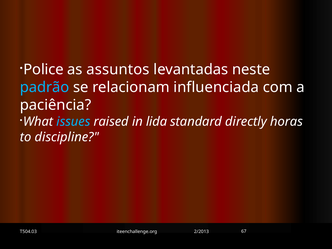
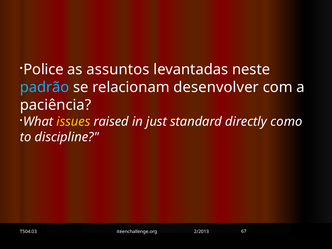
influenciada: influenciada -> desenvolver
issues colour: light blue -> yellow
lida: lida -> just
horas: horas -> como
